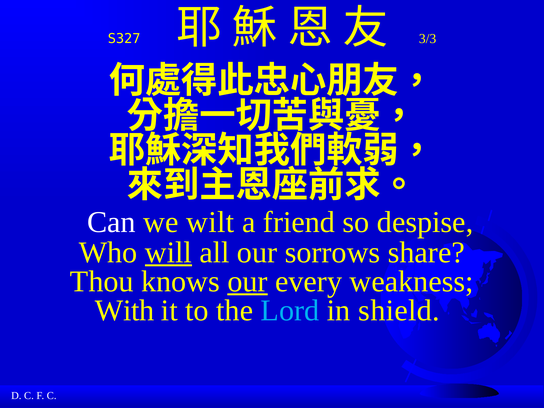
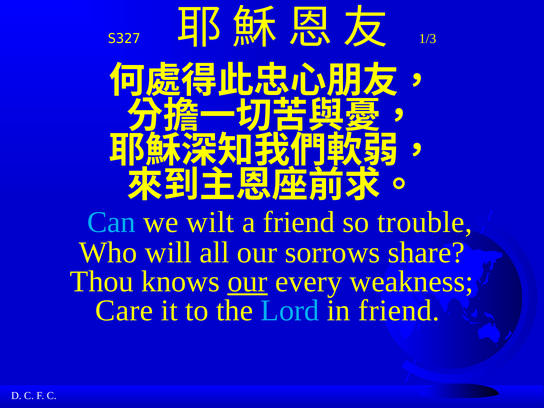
3/3: 3/3 -> 1/3
Can colour: white -> light blue
despise: despise -> trouble
will underline: present -> none
With: With -> Care
in shield: shield -> friend
